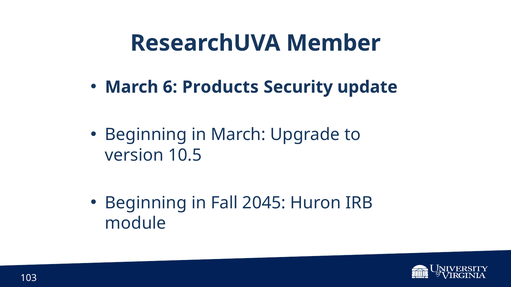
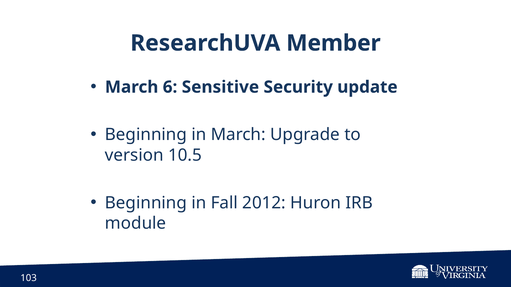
Products: Products -> Sensitive
2045: 2045 -> 2012
